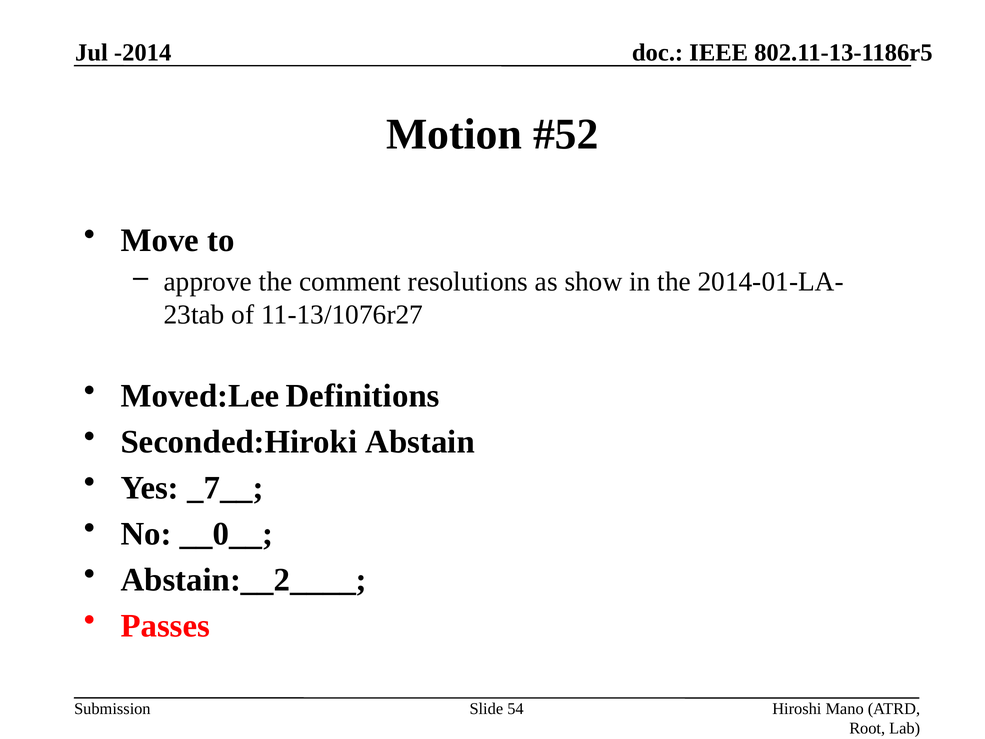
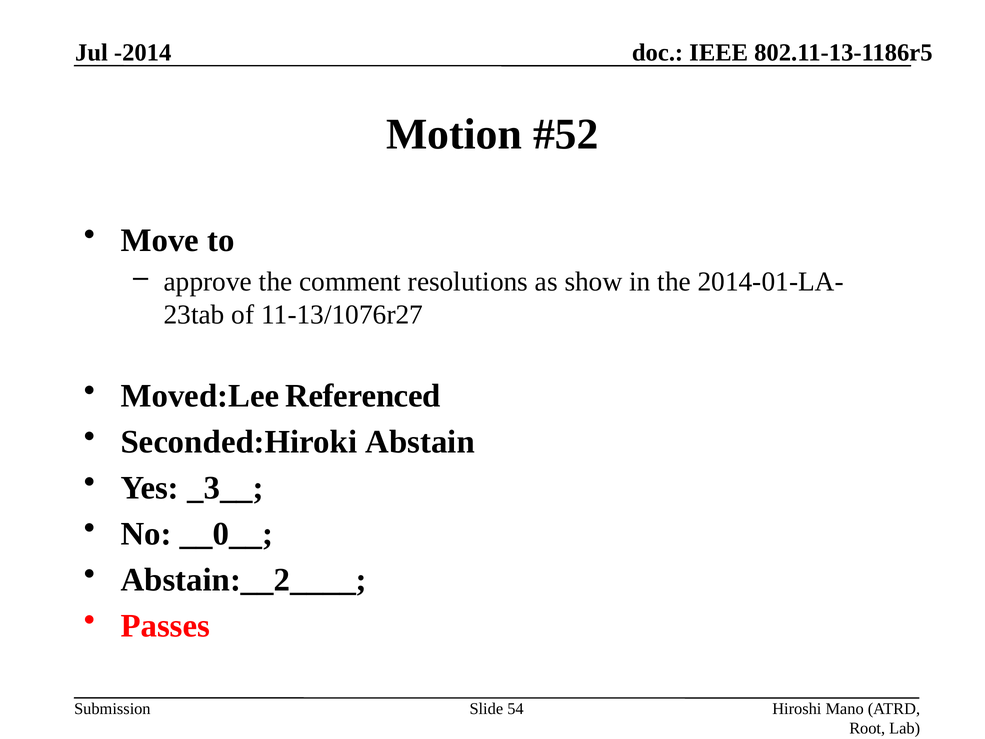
Definitions: Definitions -> Referenced
_7__: _7__ -> _3__
